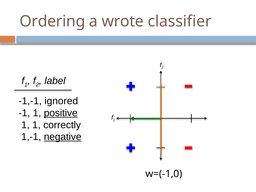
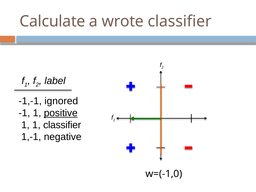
Ordering: Ordering -> Calculate
1 correctly: correctly -> classifier
negative underline: present -> none
